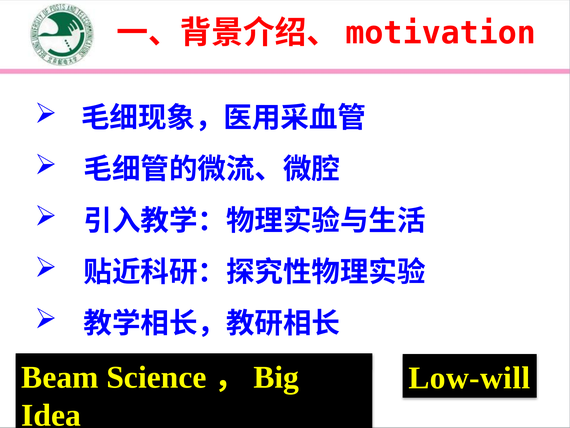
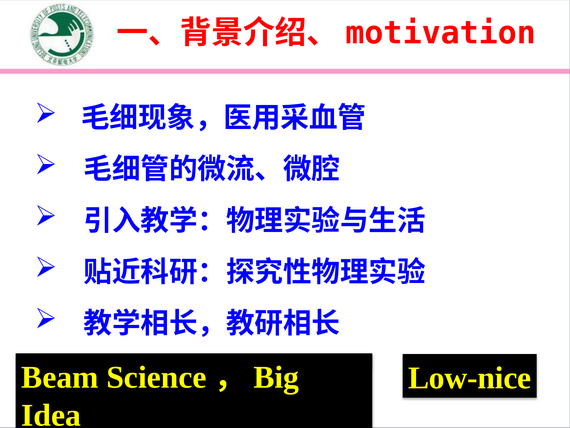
Low-will: Low-will -> Low-nice
